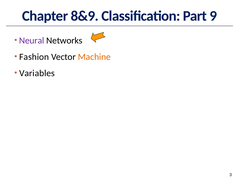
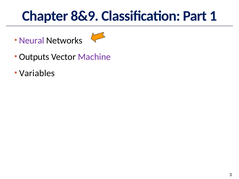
9: 9 -> 1
Fashion: Fashion -> Outputs
Machine colour: orange -> purple
